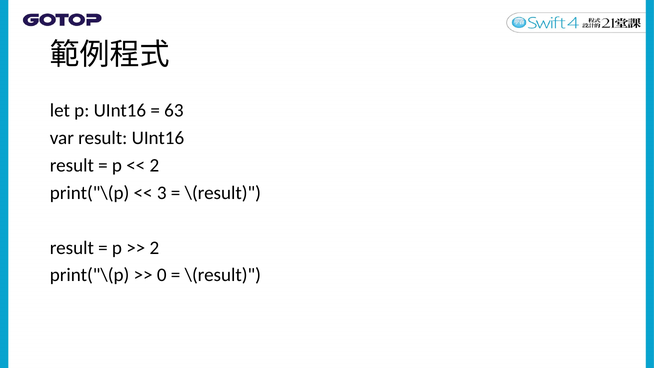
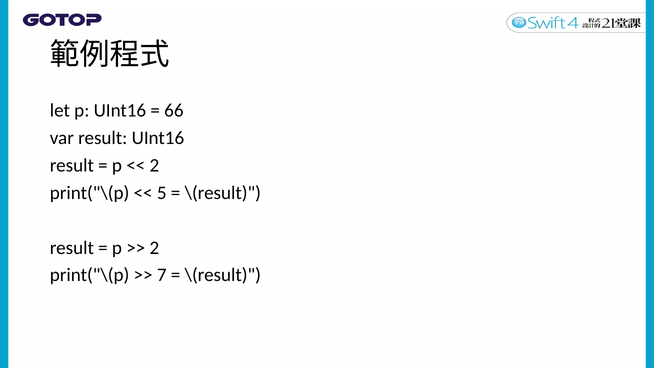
63: 63 -> 66
3: 3 -> 5
0: 0 -> 7
